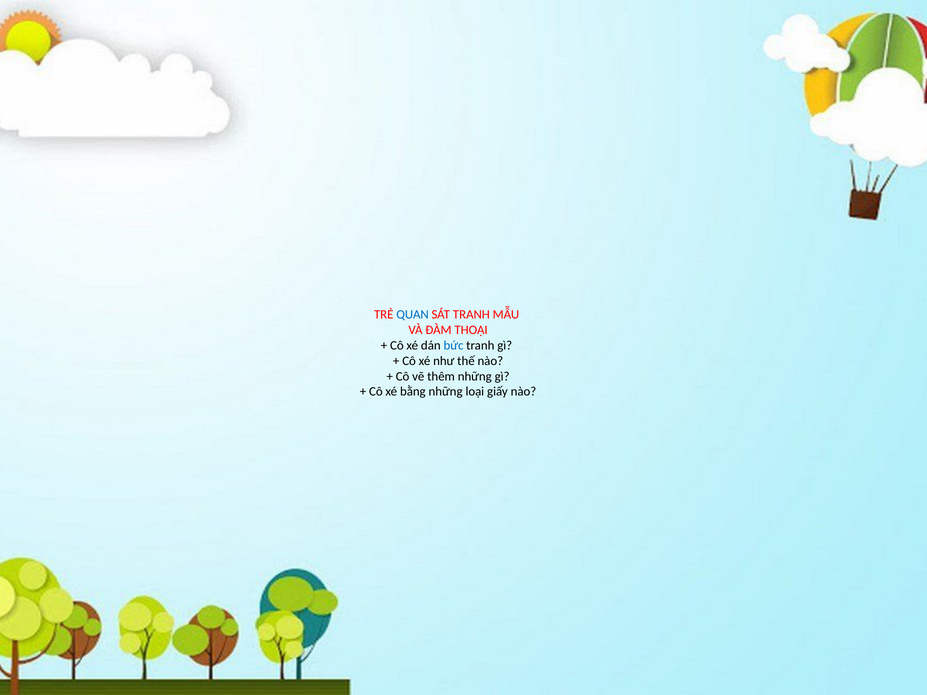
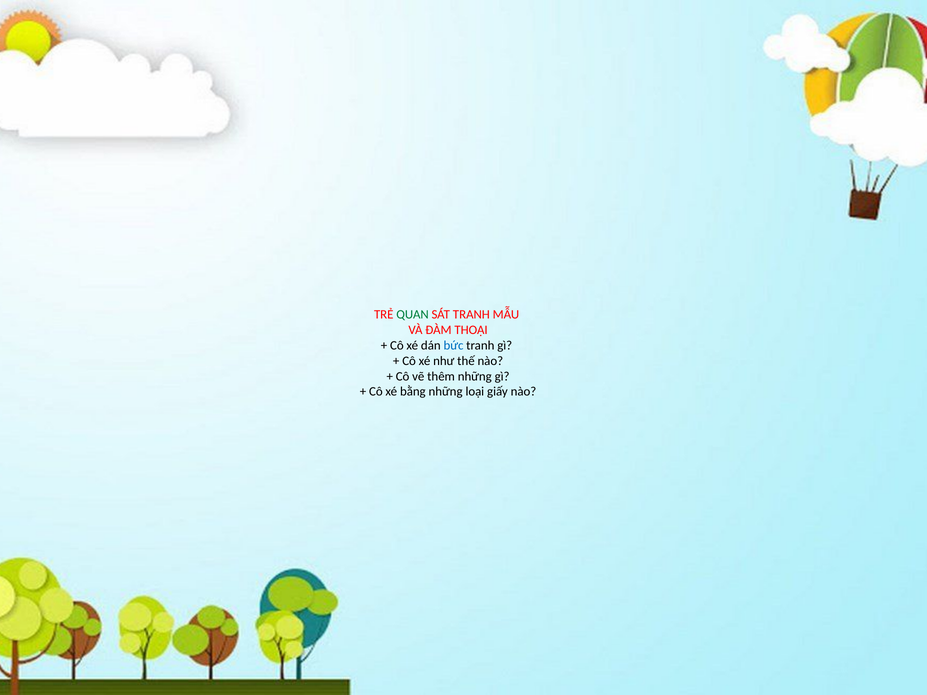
QUAN colour: blue -> green
